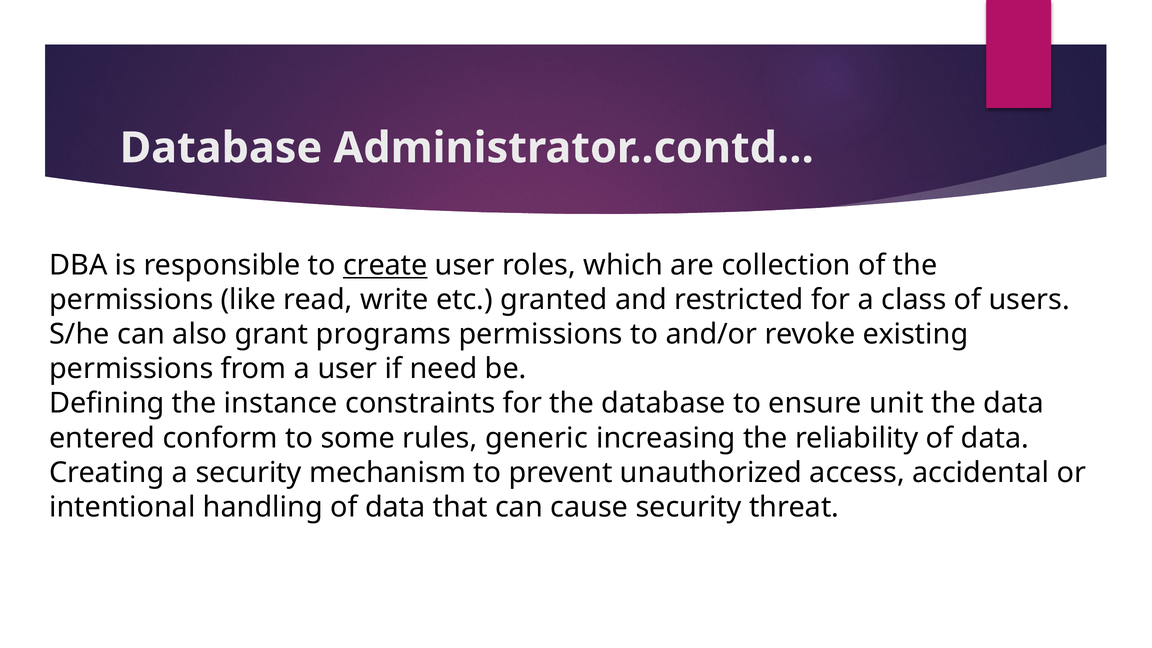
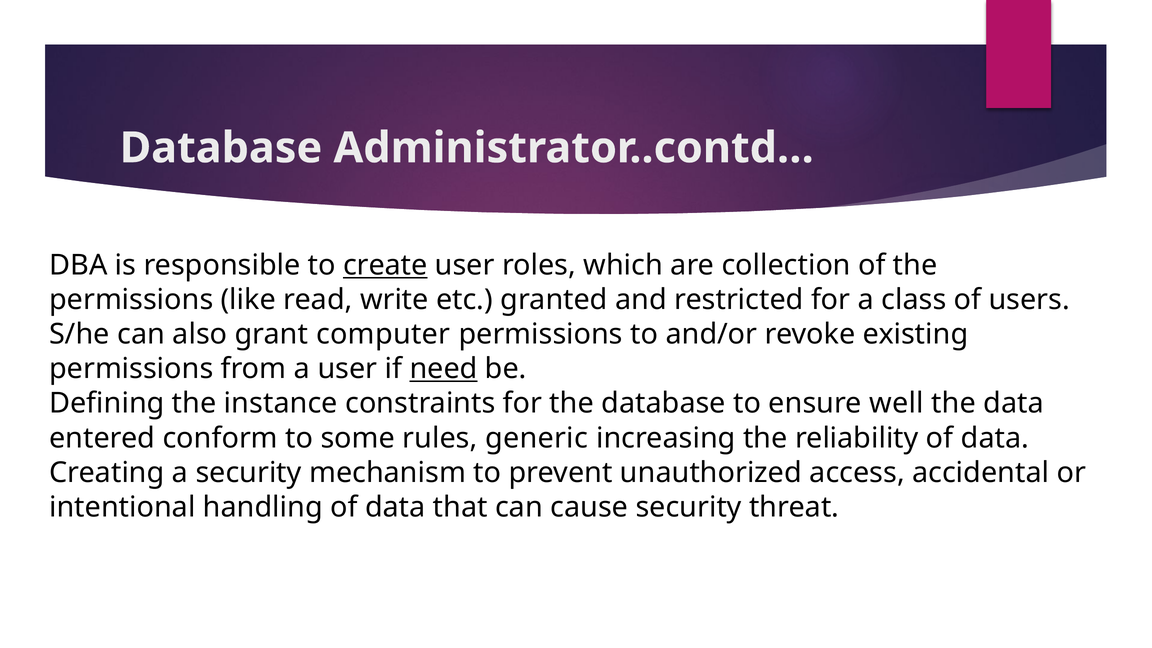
programs: programs -> computer
need underline: none -> present
unit: unit -> well
